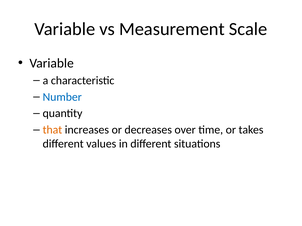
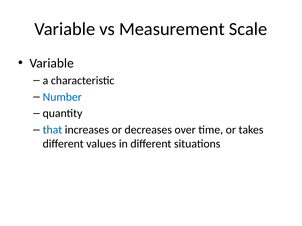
that colour: orange -> blue
